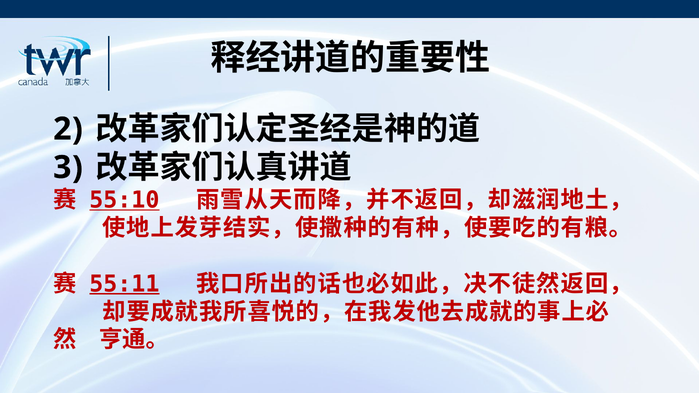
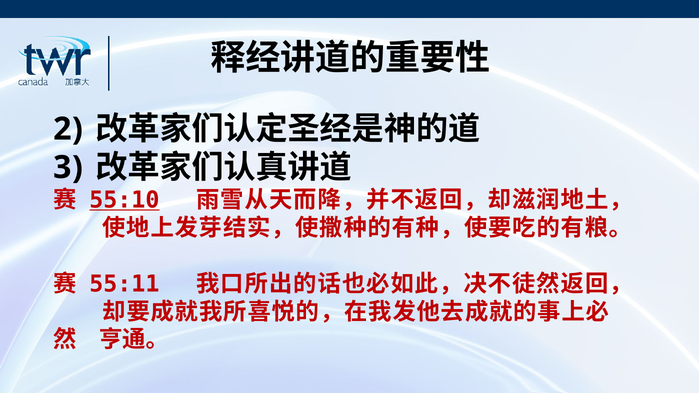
55:11 underline: present -> none
